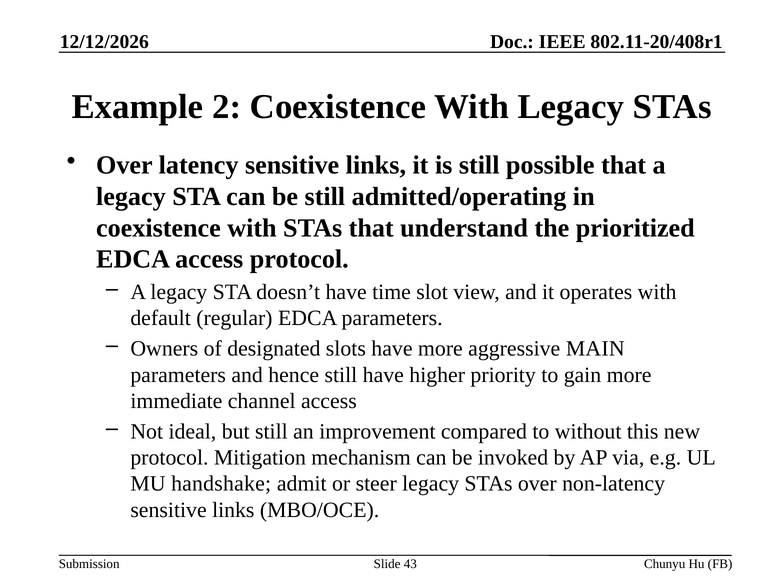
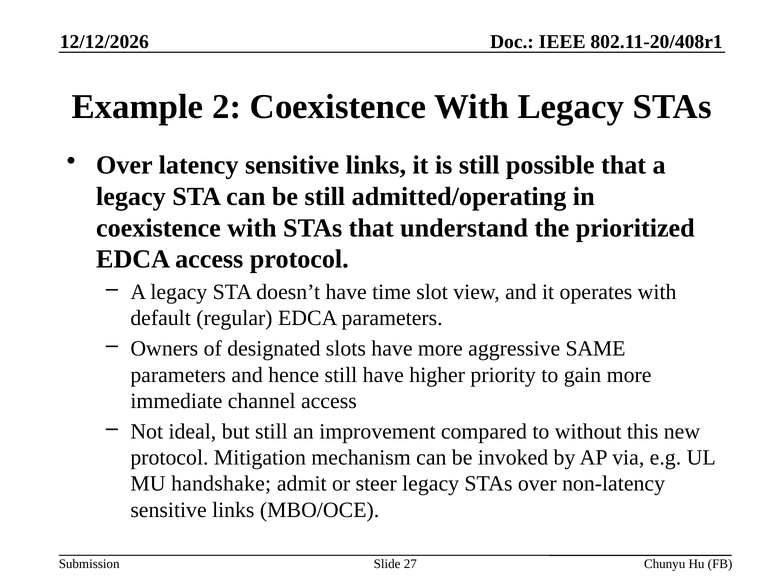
MAIN: MAIN -> SAME
43: 43 -> 27
